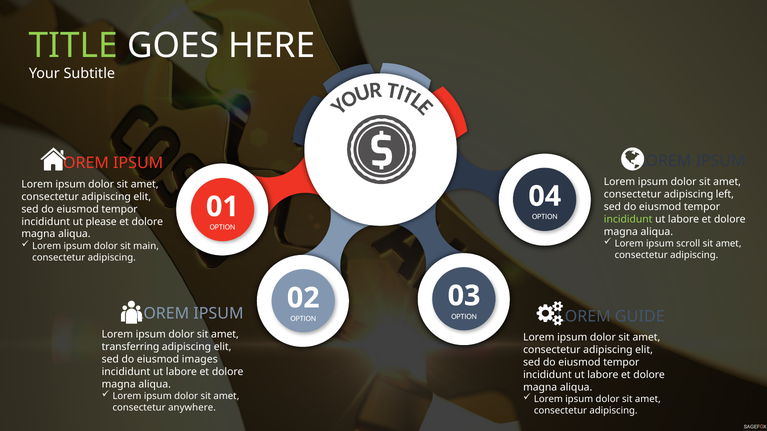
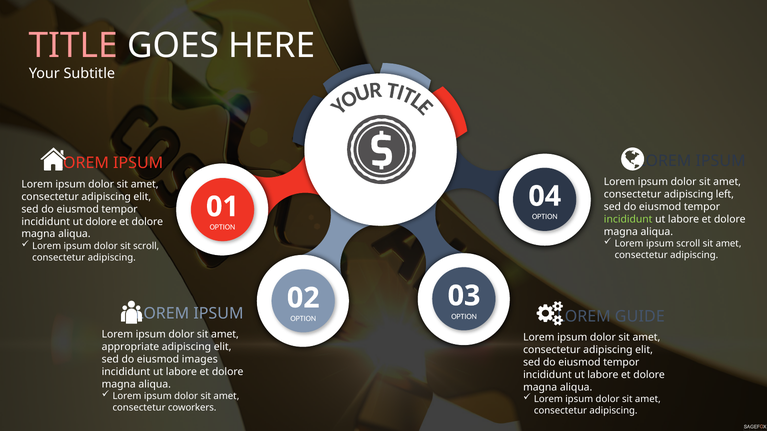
TITLE colour: light green -> pink
ut please: please -> dolore
sit main: main -> scroll
transferring: transferring -> appropriate
anywhere: anywhere -> coworkers
